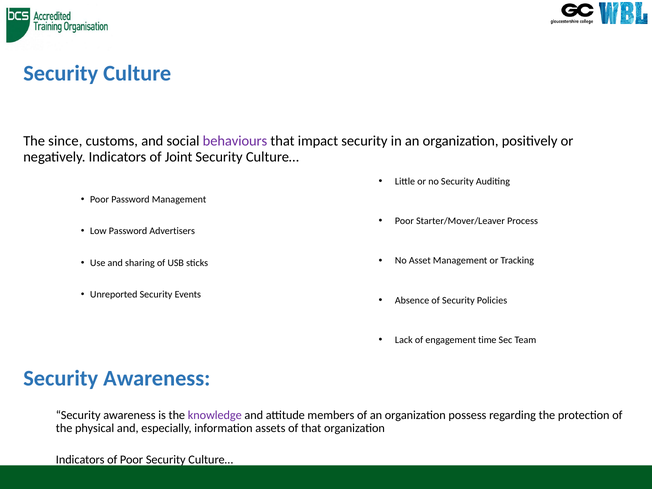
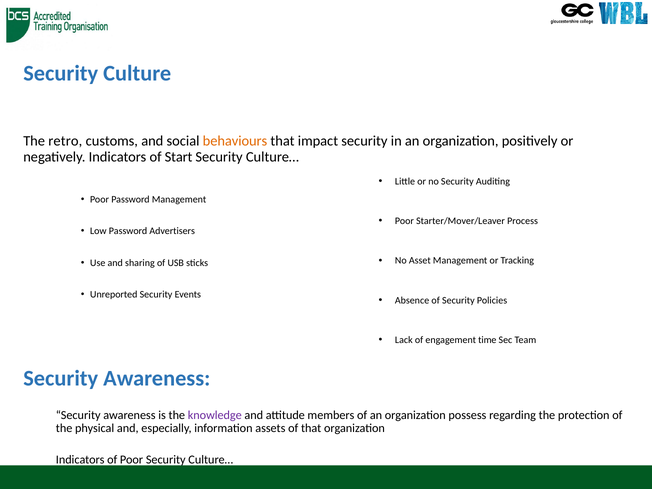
since: since -> retro
behaviours colour: purple -> orange
Joint: Joint -> Start
